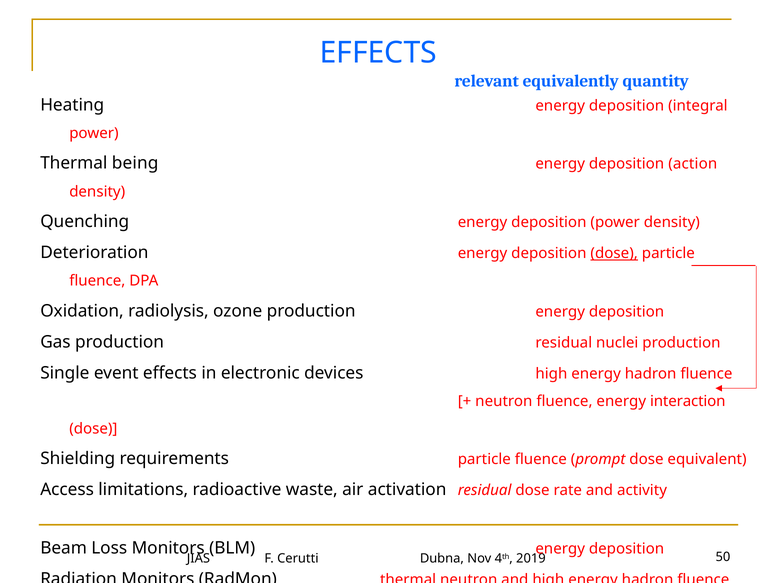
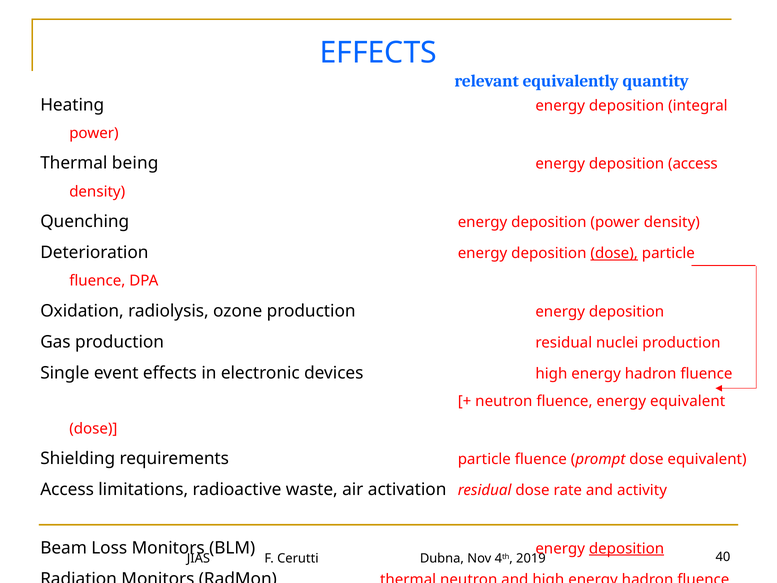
deposition action: action -> access
energy interaction: interaction -> equivalent
deposition at (627, 548) underline: none -> present
50: 50 -> 40
